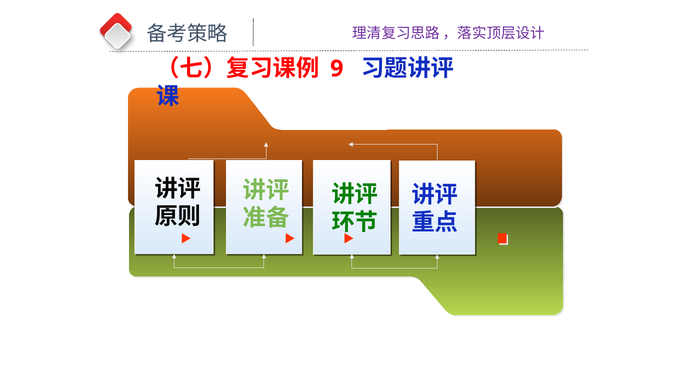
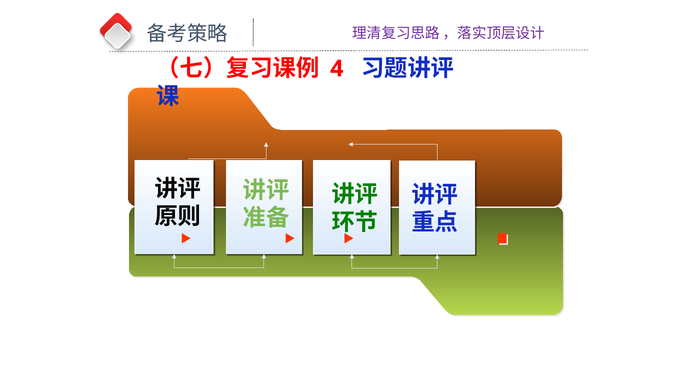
9: 9 -> 4
